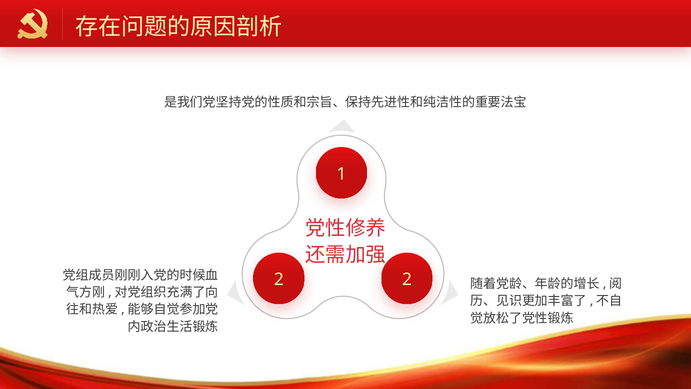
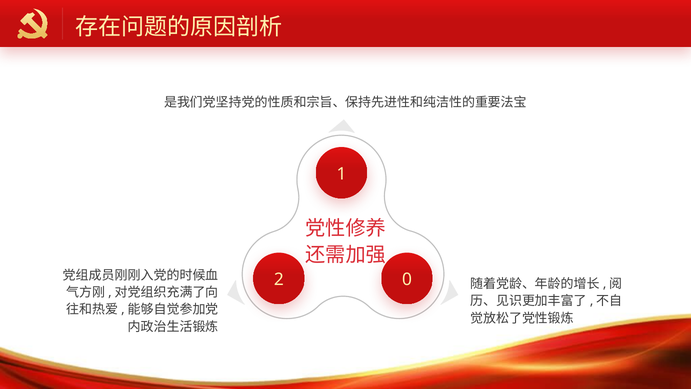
2 2: 2 -> 0
